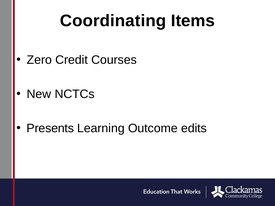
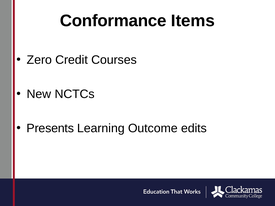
Coordinating: Coordinating -> Conformance
